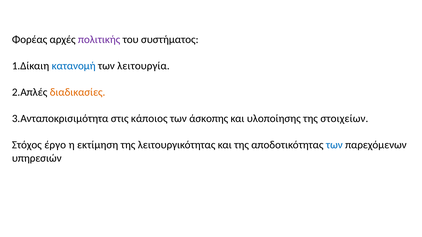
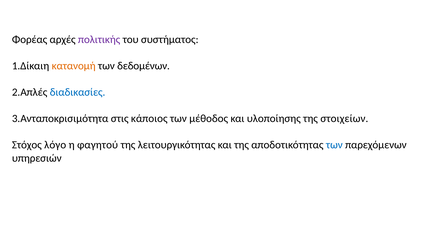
κατανομή colour: blue -> orange
λειτουργία: λειτουργία -> δεδομένων
διαδικασίες colour: orange -> blue
άσκοπης: άσκοπης -> μέθοδος
έργο: έργο -> λόγο
εκτίμηση: εκτίμηση -> φαγητού
